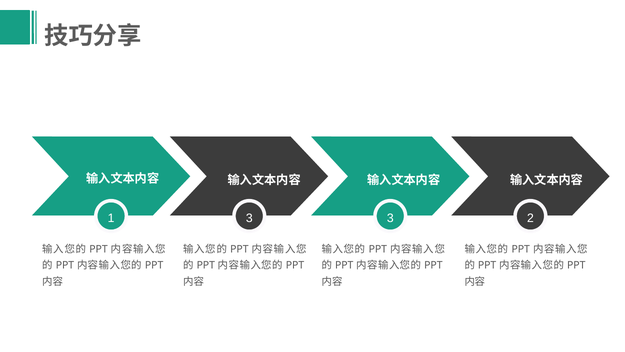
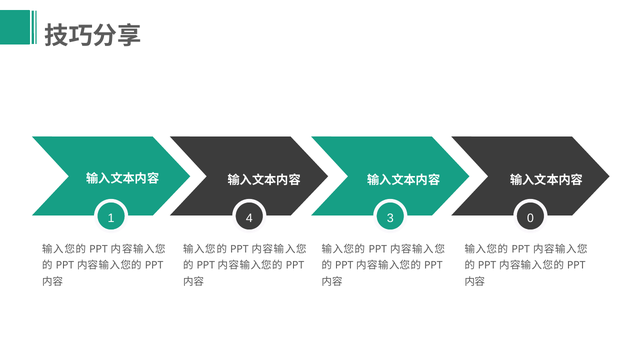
1 3: 3 -> 4
2: 2 -> 0
